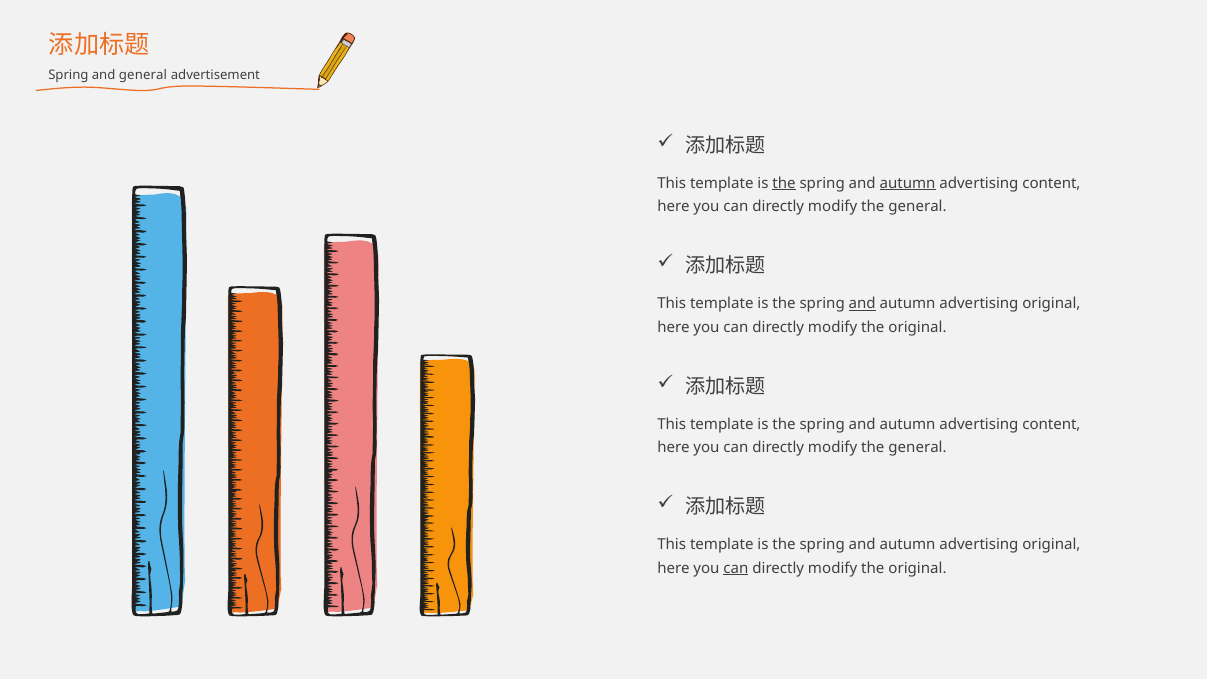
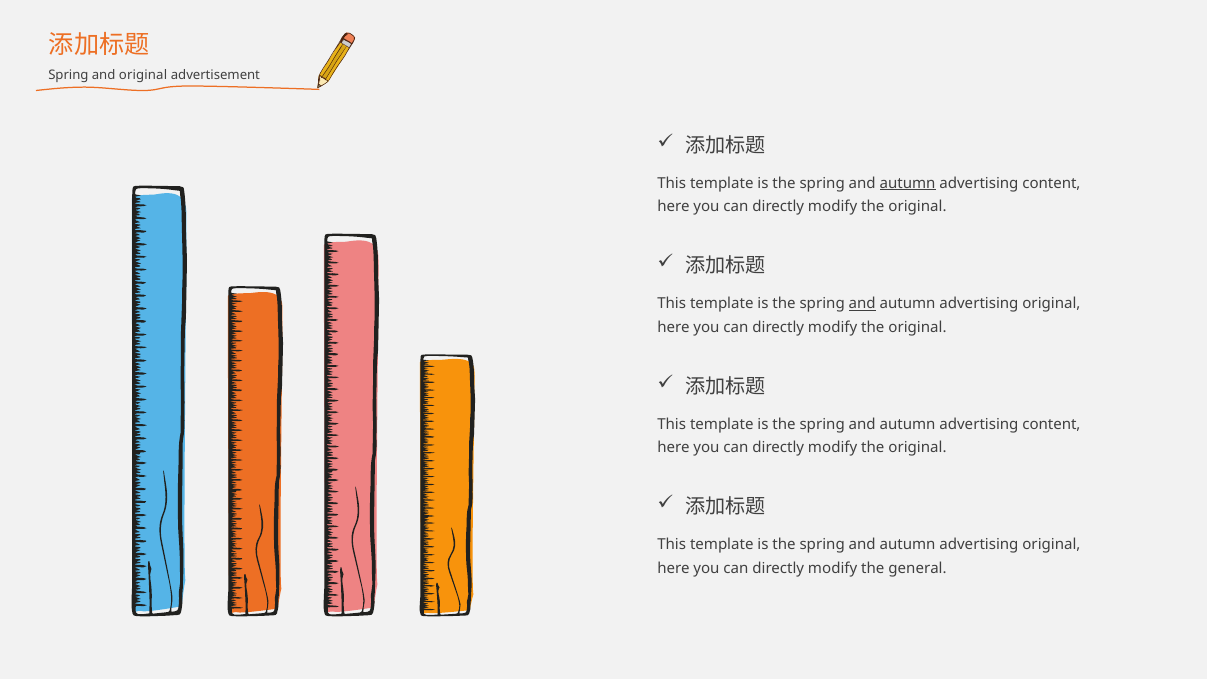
and general: general -> original
the at (784, 183) underline: present -> none
general at (918, 207): general -> original
general at (918, 448): general -> original
can at (736, 568) underline: present -> none
original at (918, 568): original -> general
